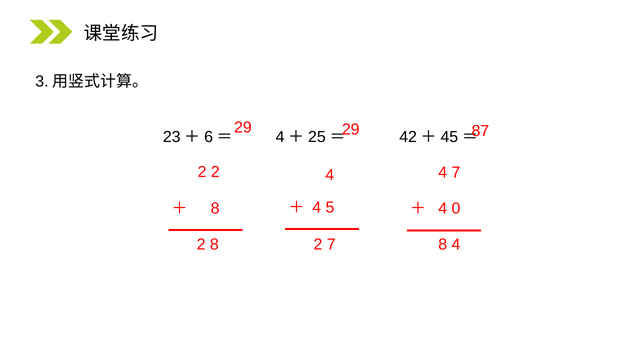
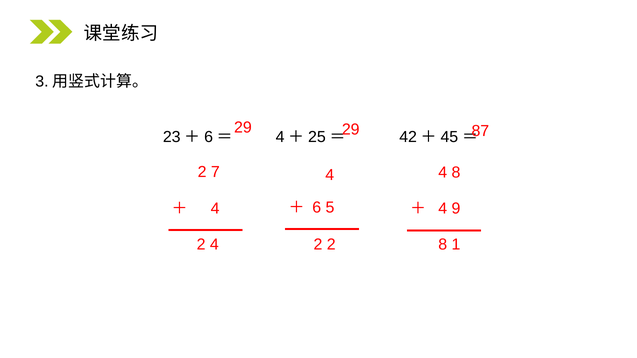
2 2: 2 -> 7
4 7: 7 -> 8
4 at (317, 208): 4 -> 6
8 at (215, 209): 8 -> 4
0: 0 -> 9
2 7: 7 -> 2
2 8: 8 -> 4
8 4: 4 -> 1
